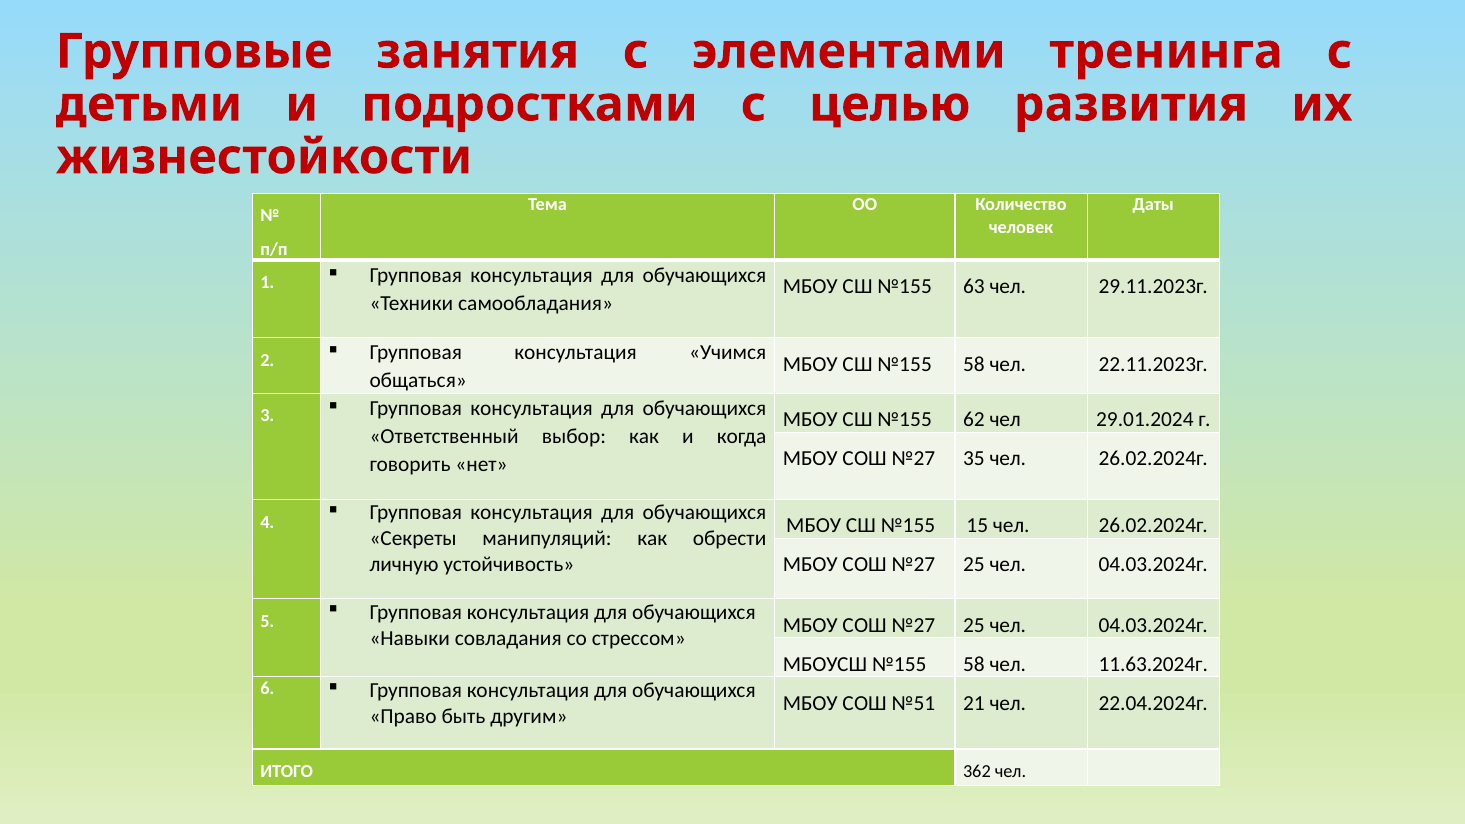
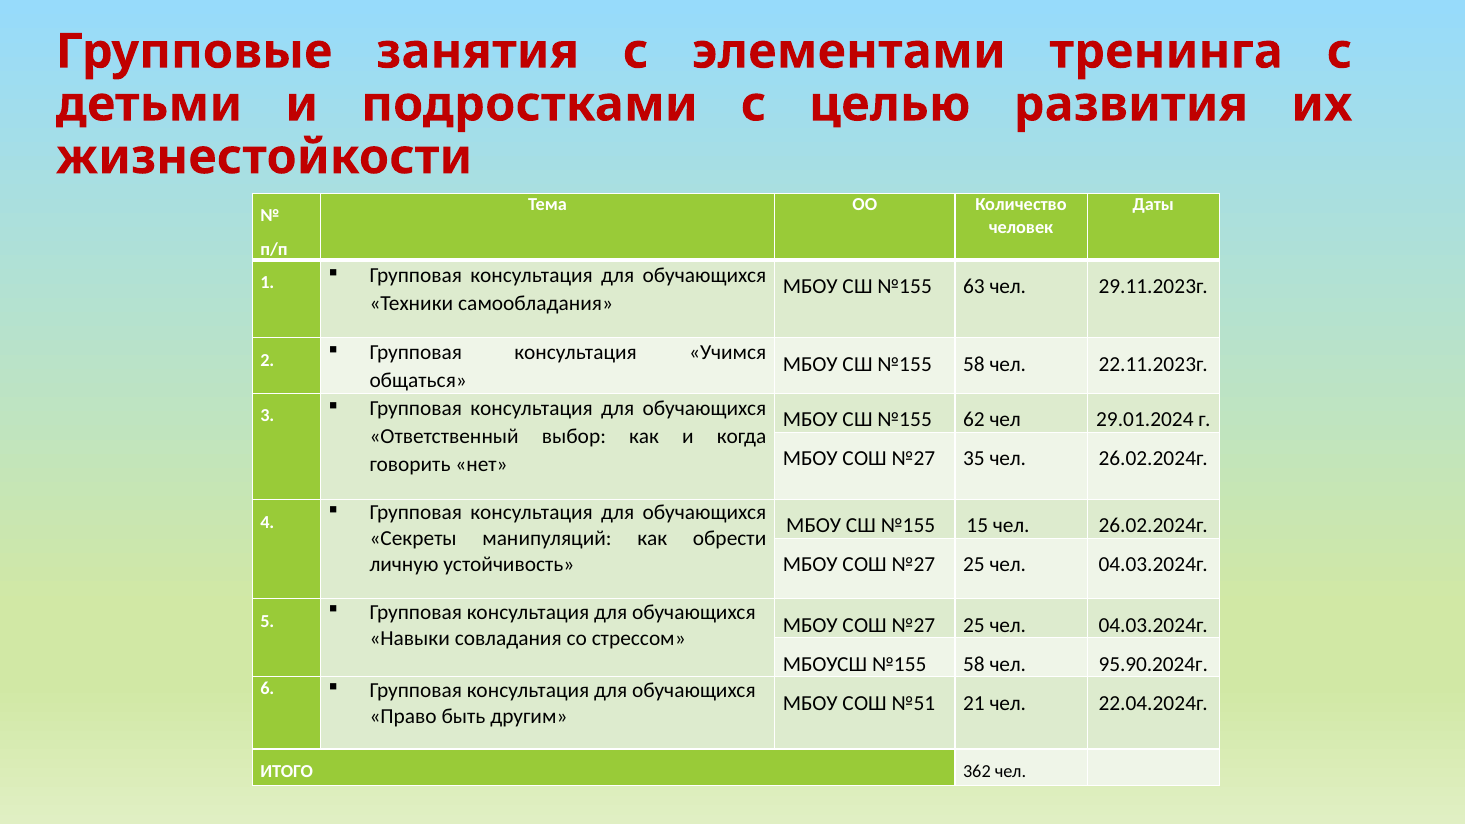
11.63.2024г: 11.63.2024г -> 95.90.2024г
